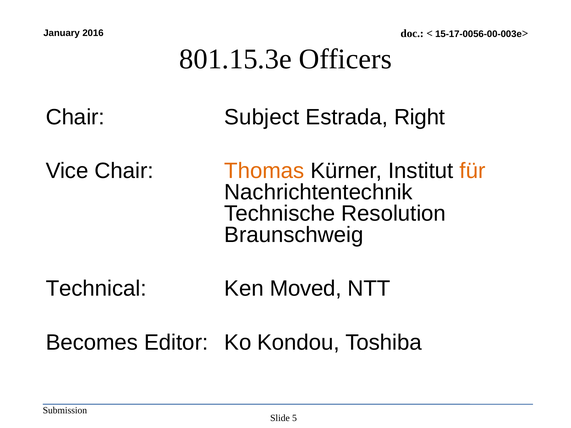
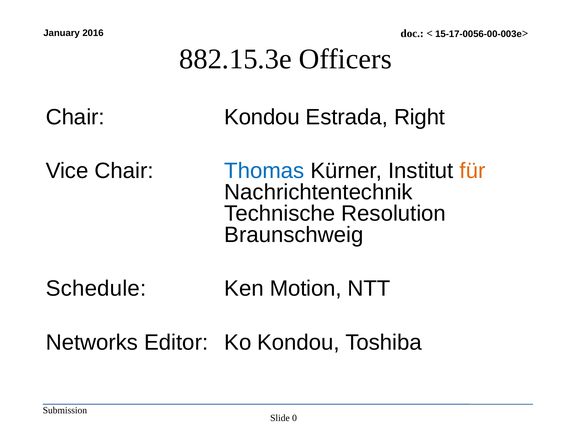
801.15.3e: 801.15.3e -> 882.15.3e
Chair Subject: Subject -> Kondou
Thomas colour: orange -> blue
Technical: Technical -> Schedule
Moved: Moved -> Motion
Becomes: Becomes -> Networks
5: 5 -> 0
